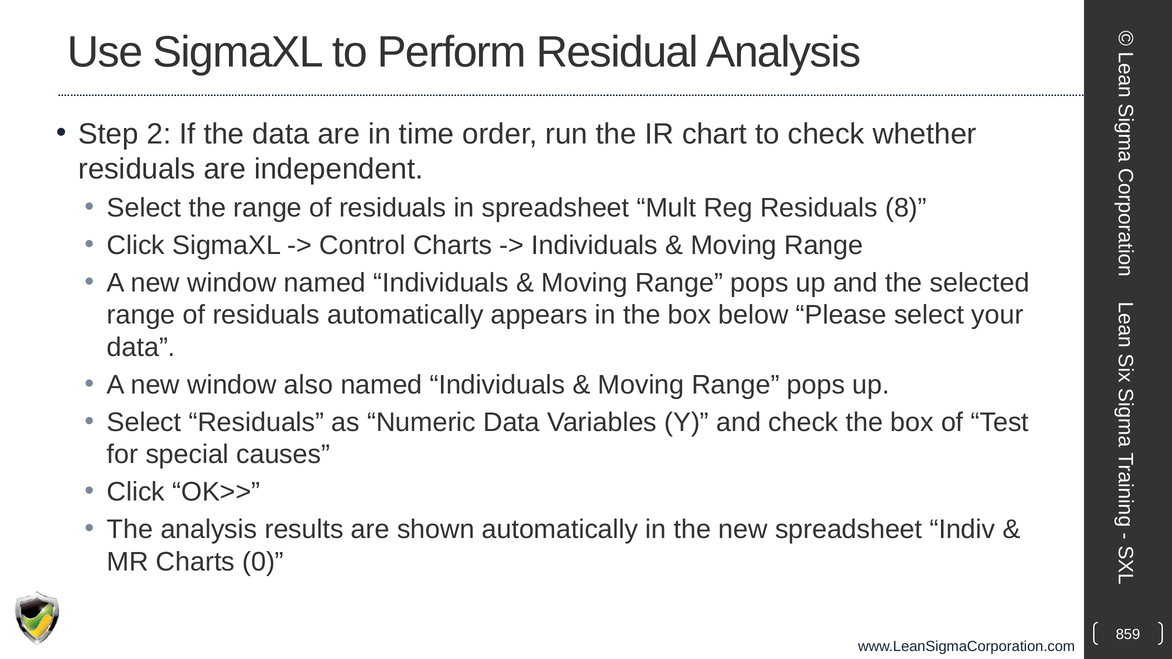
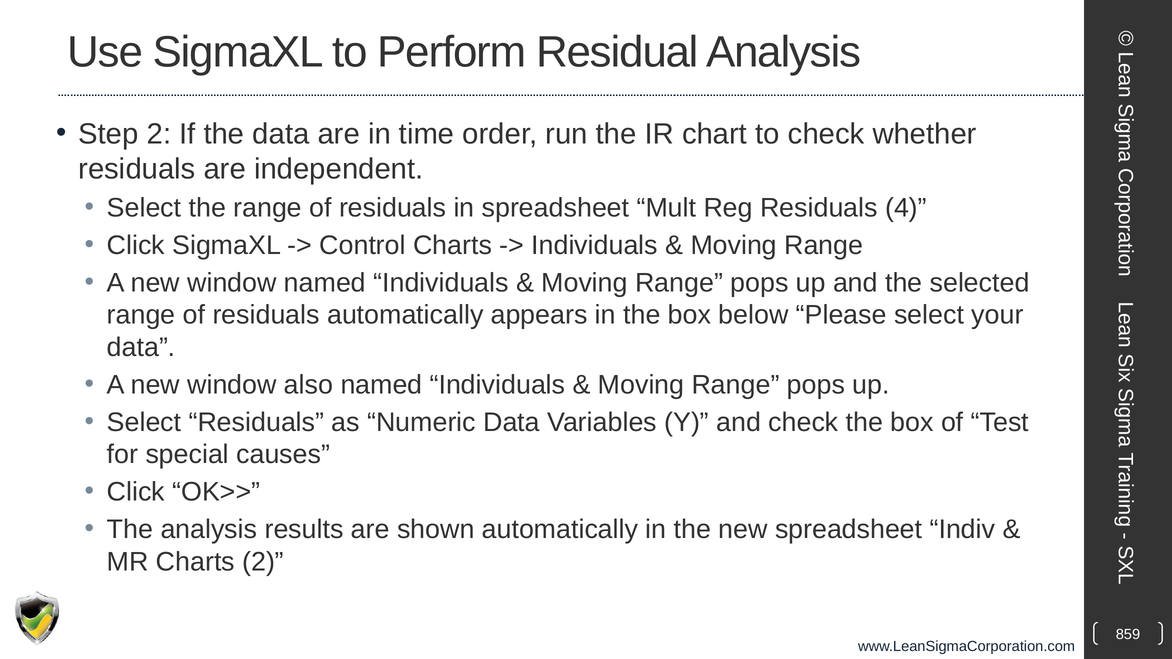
8: 8 -> 4
Charts 0: 0 -> 2
